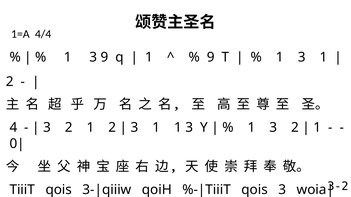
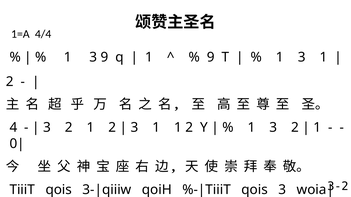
1 1 3: 3 -> 2
